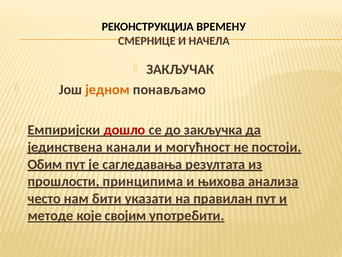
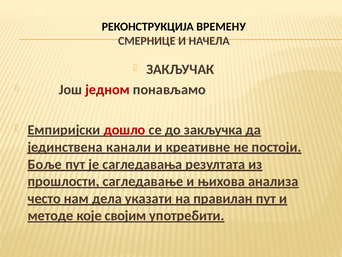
једном colour: orange -> red
могућност: могућност -> креативне
Обим: Обим -> Боље
принципима: принципима -> сагледавање
бити: бити -> дела
